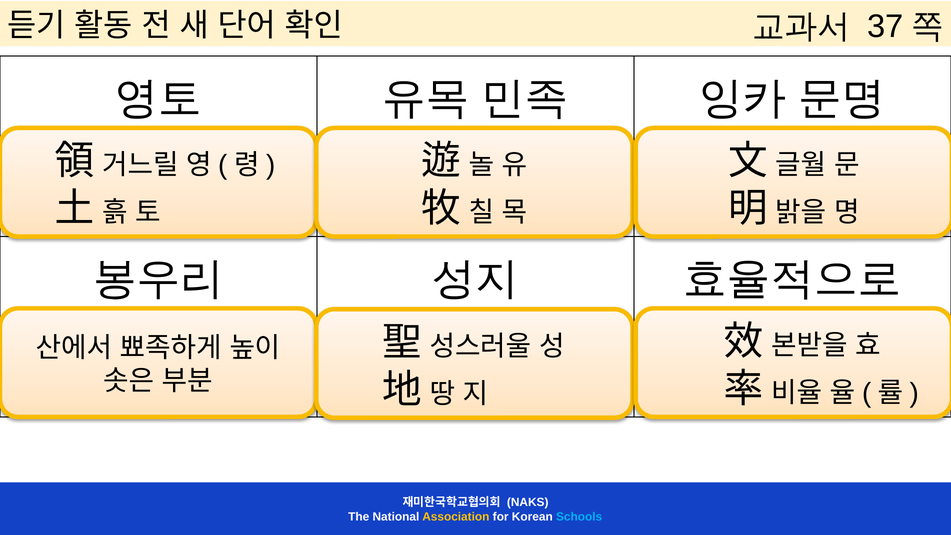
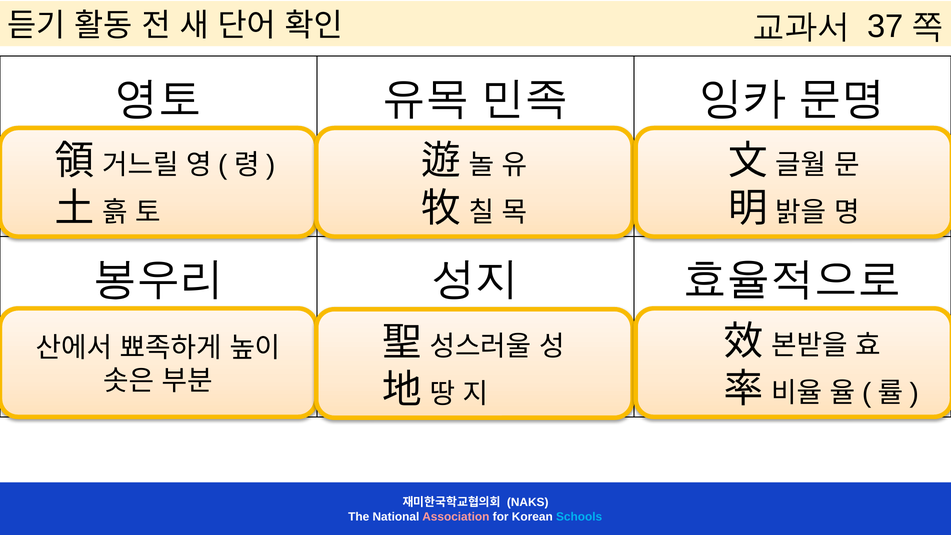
Association colour: yellow -> pink
